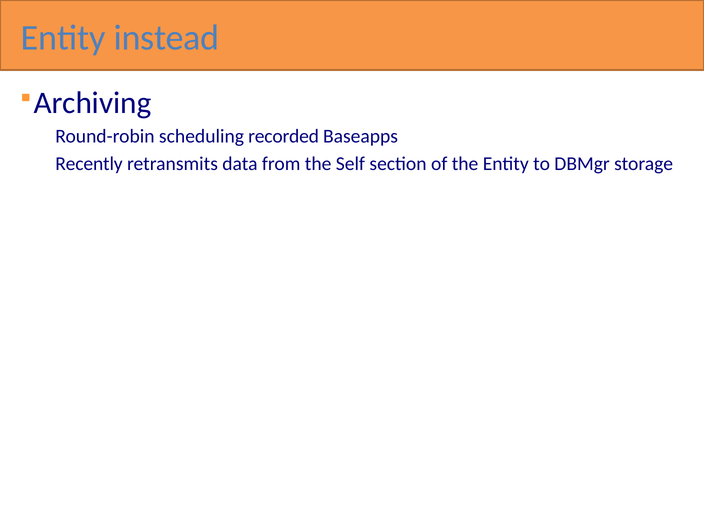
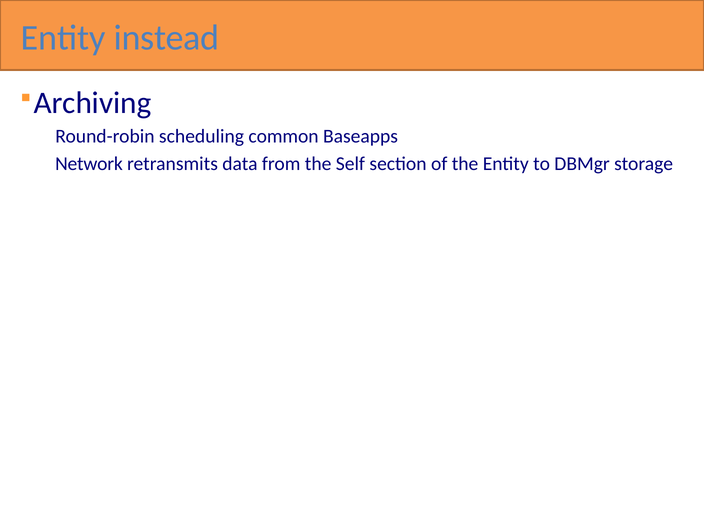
recorded: recorded -> common
Recently: Recently -> Network
